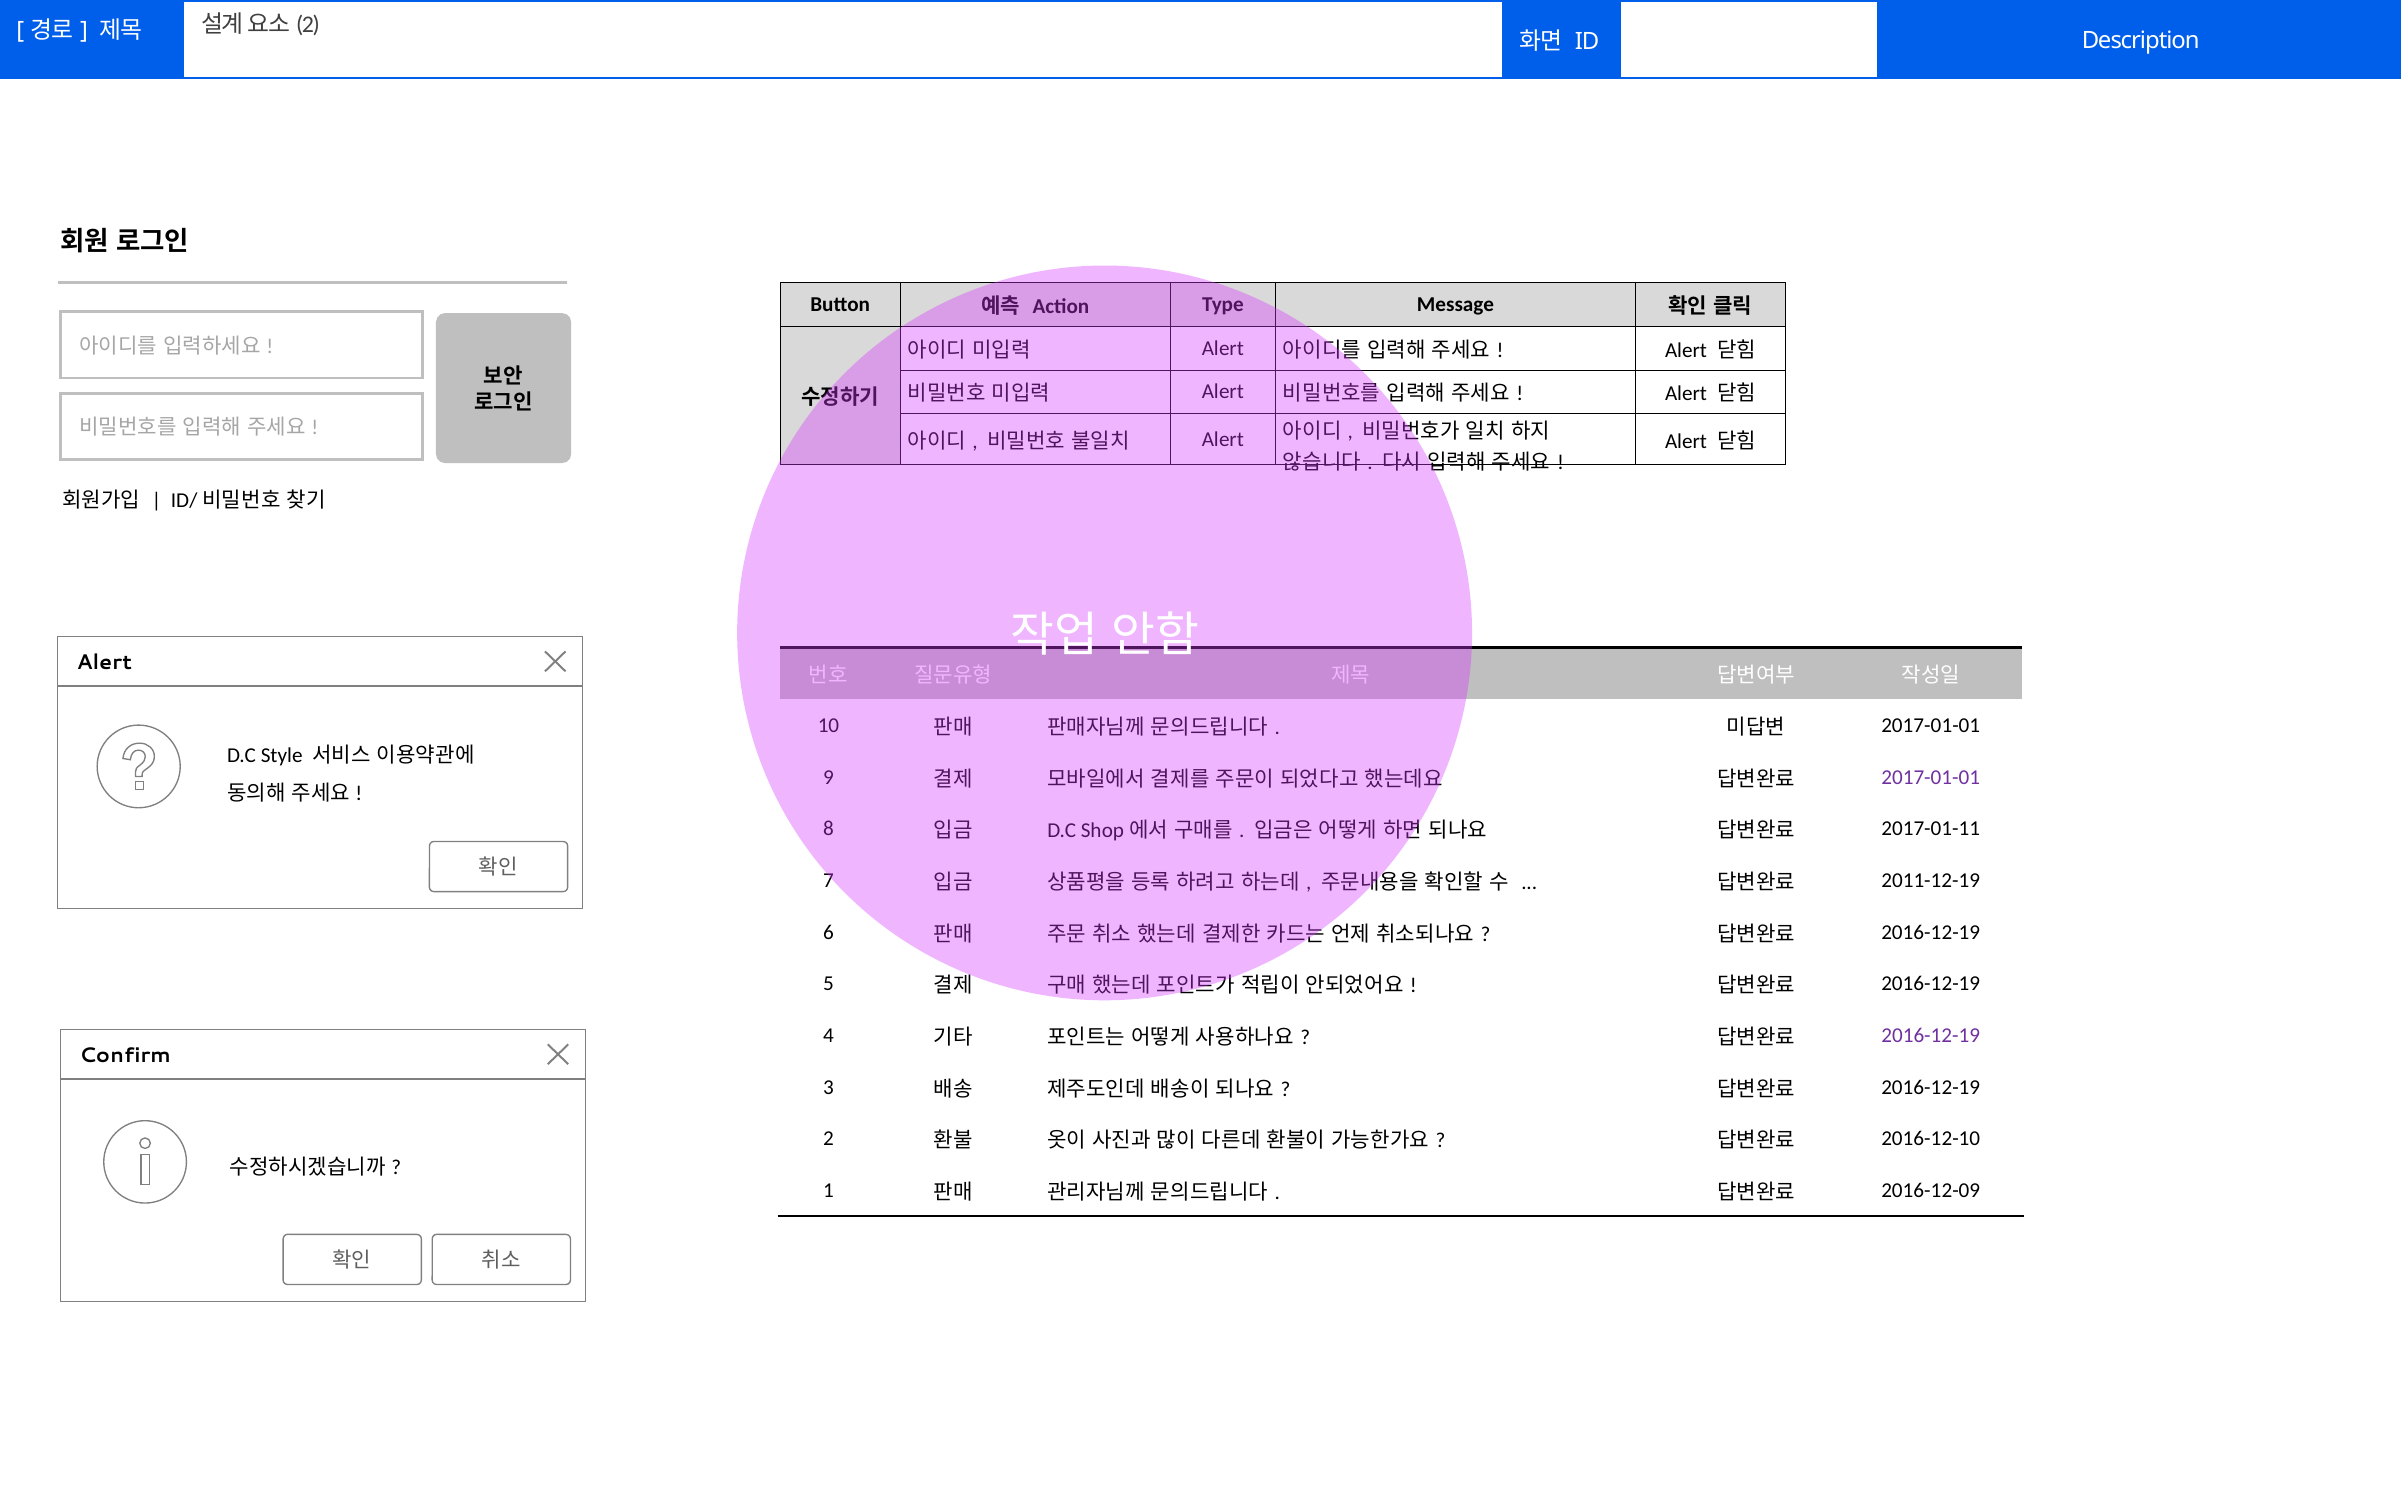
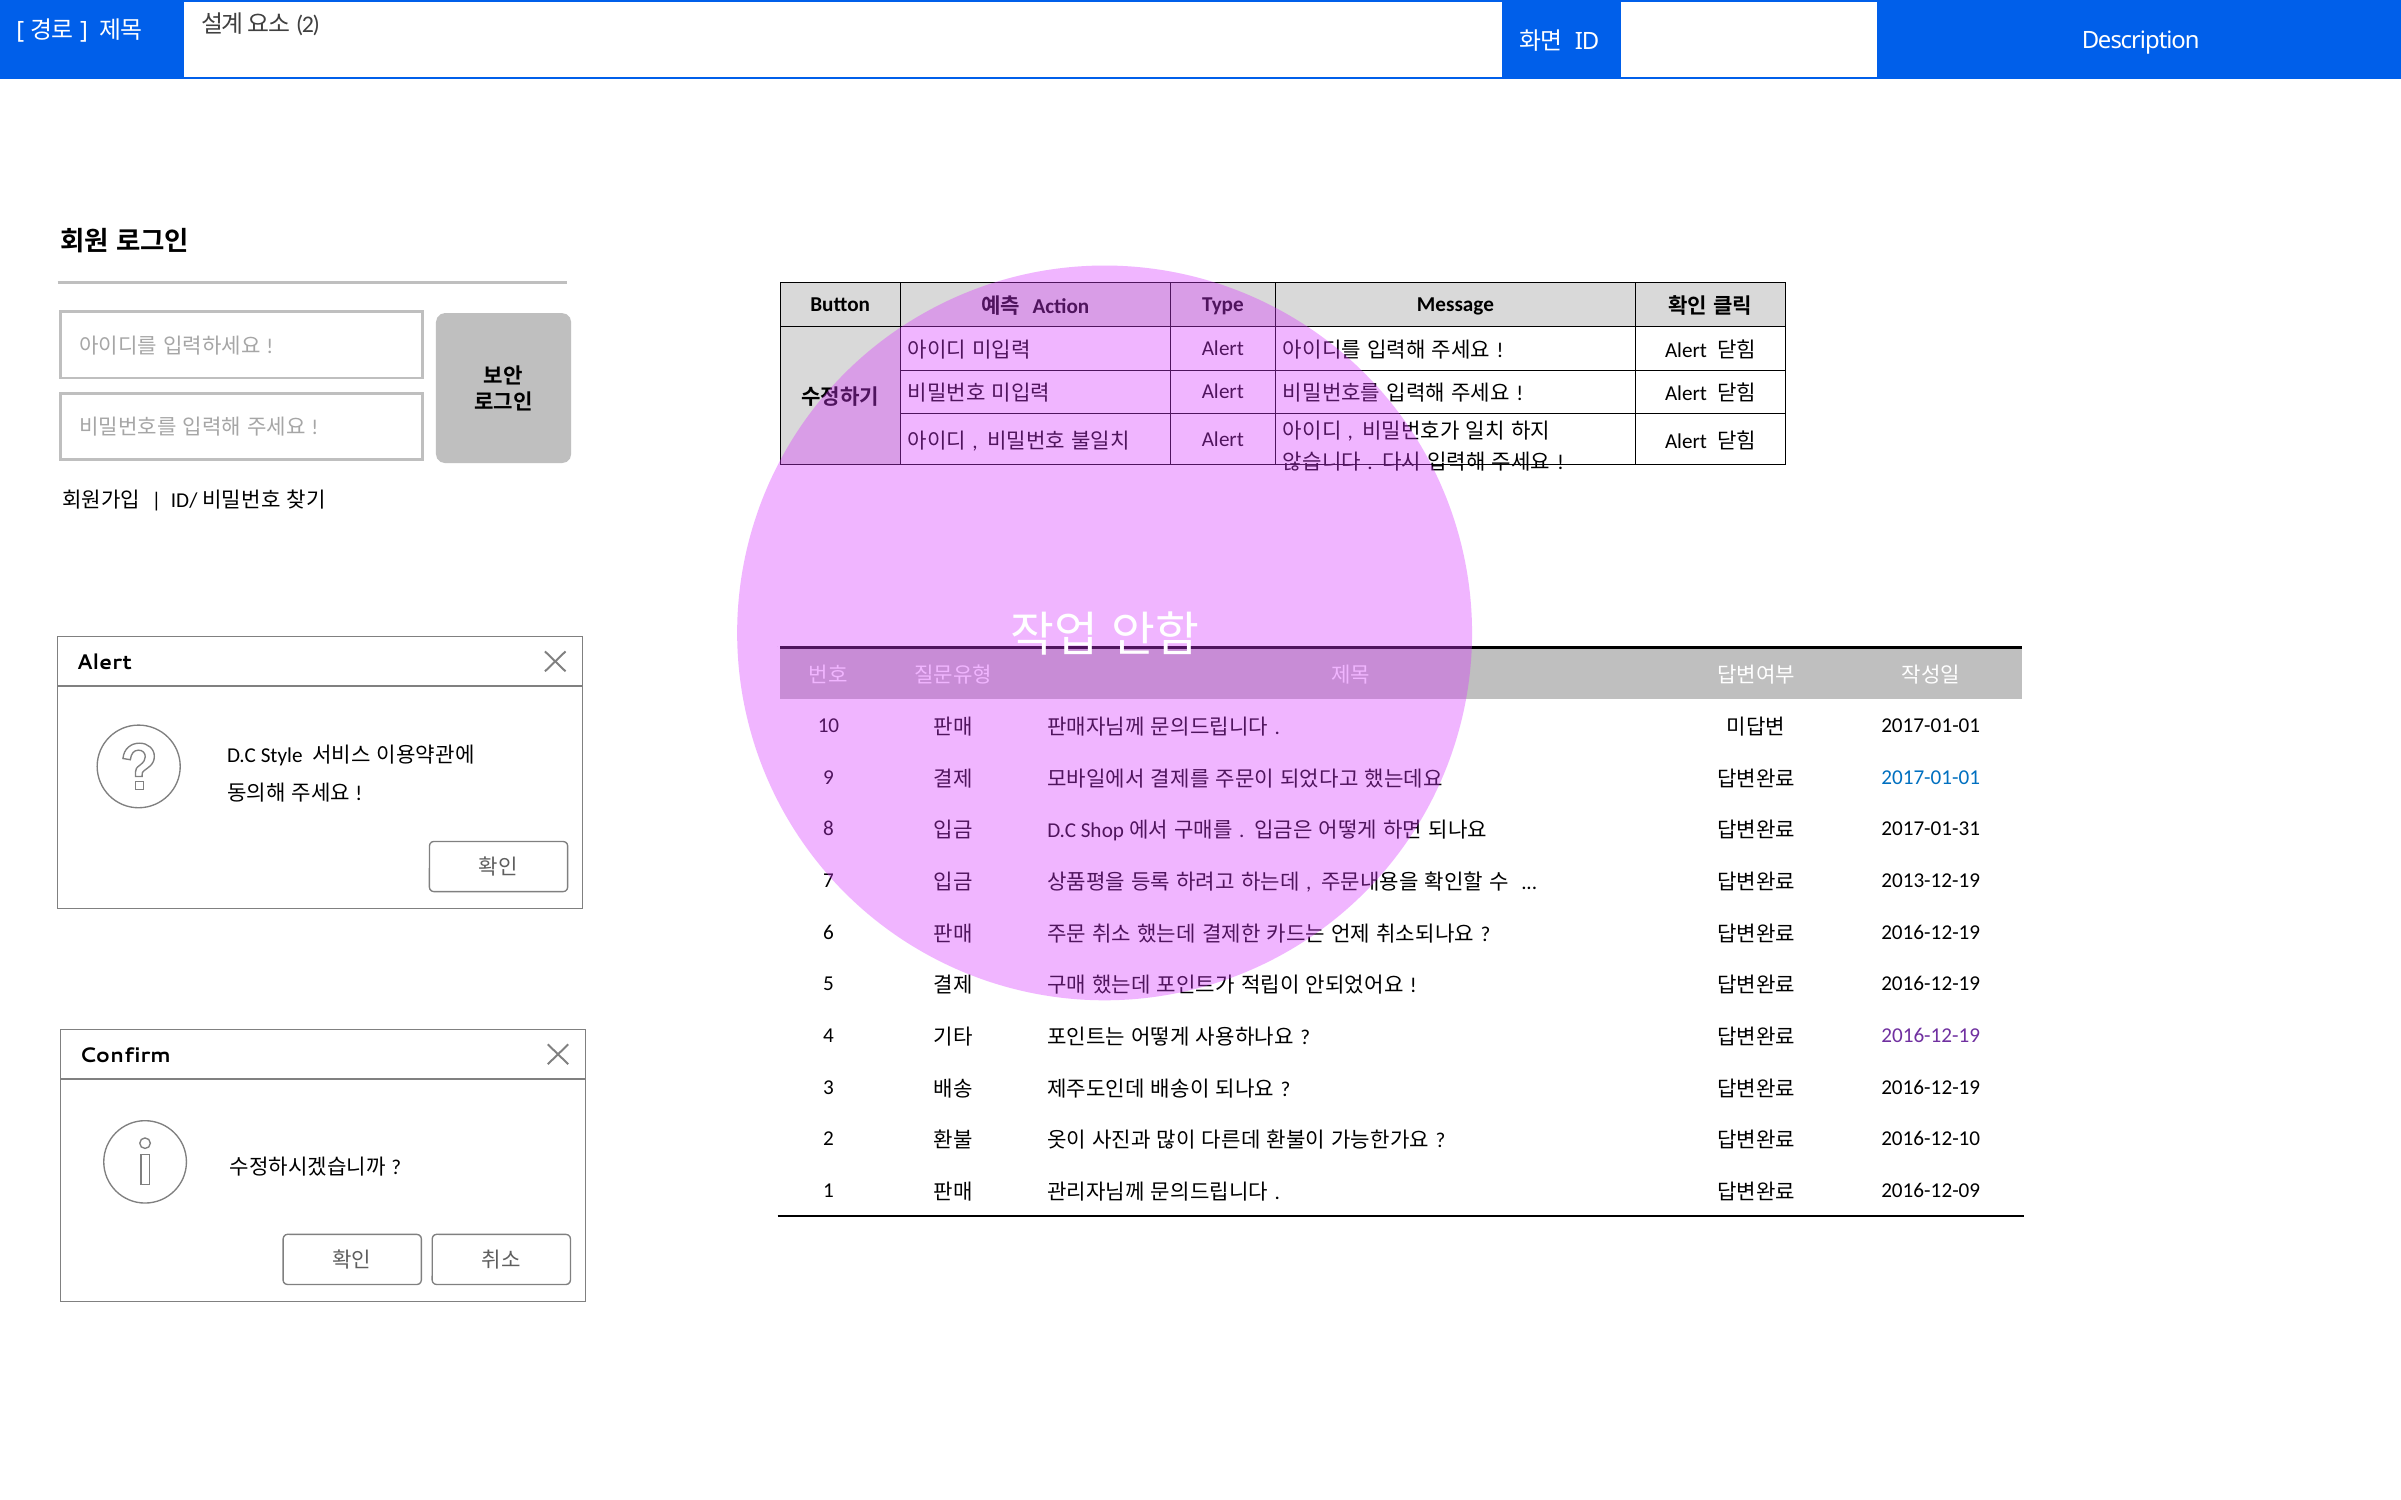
2017-01-01 at (1931, 777) colour: purple -> blue
2017-01-11: 2017-01-11 -> 2017-01-31
2011-12-19: 2011-12-19 -> 2013-12-19
